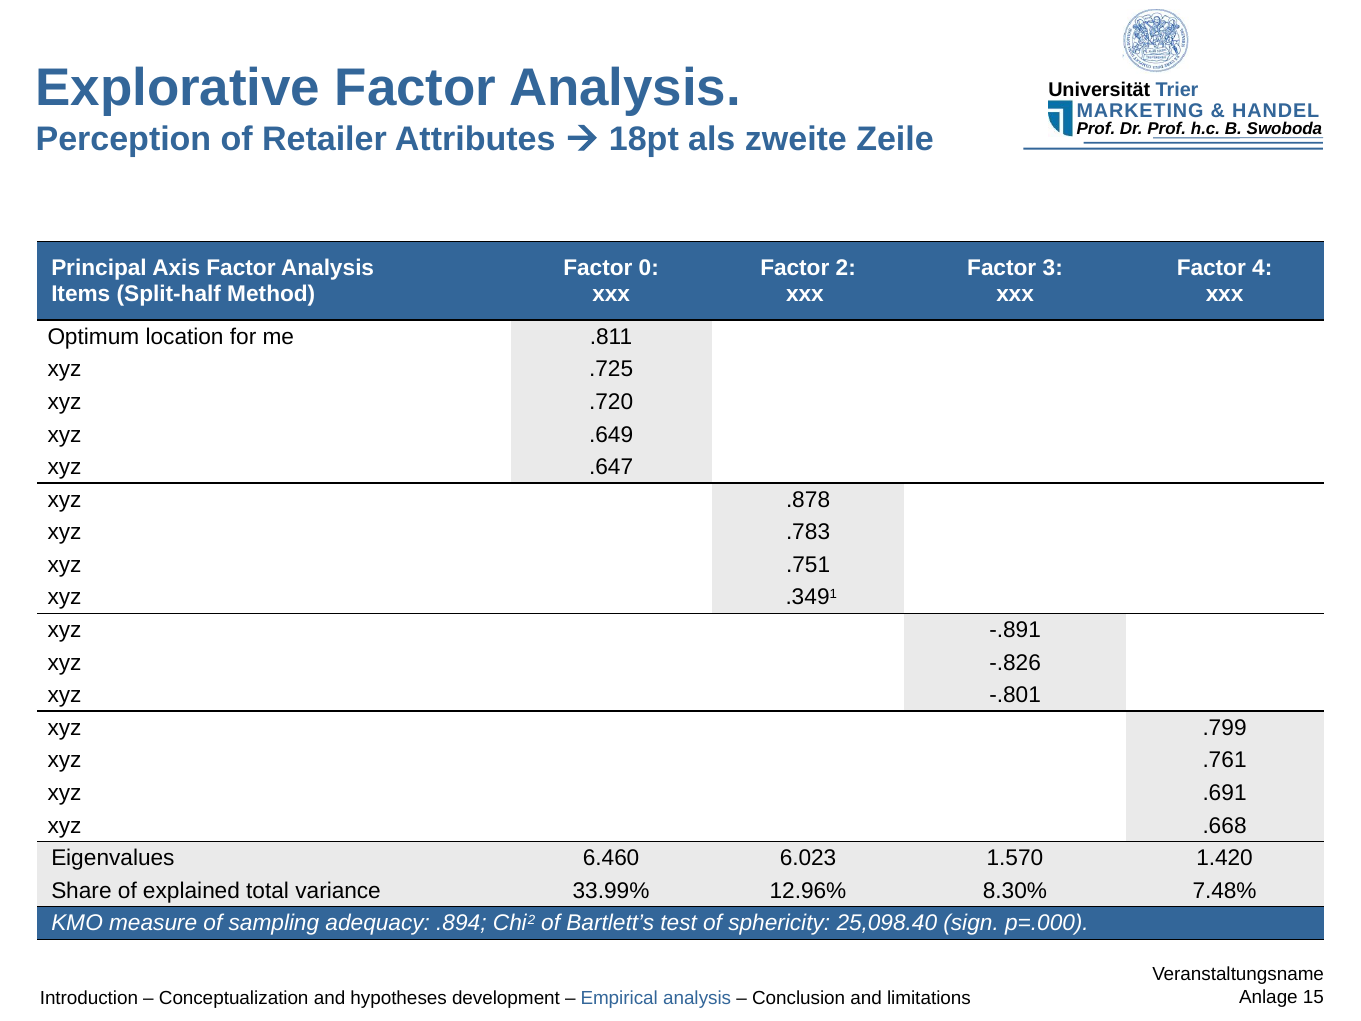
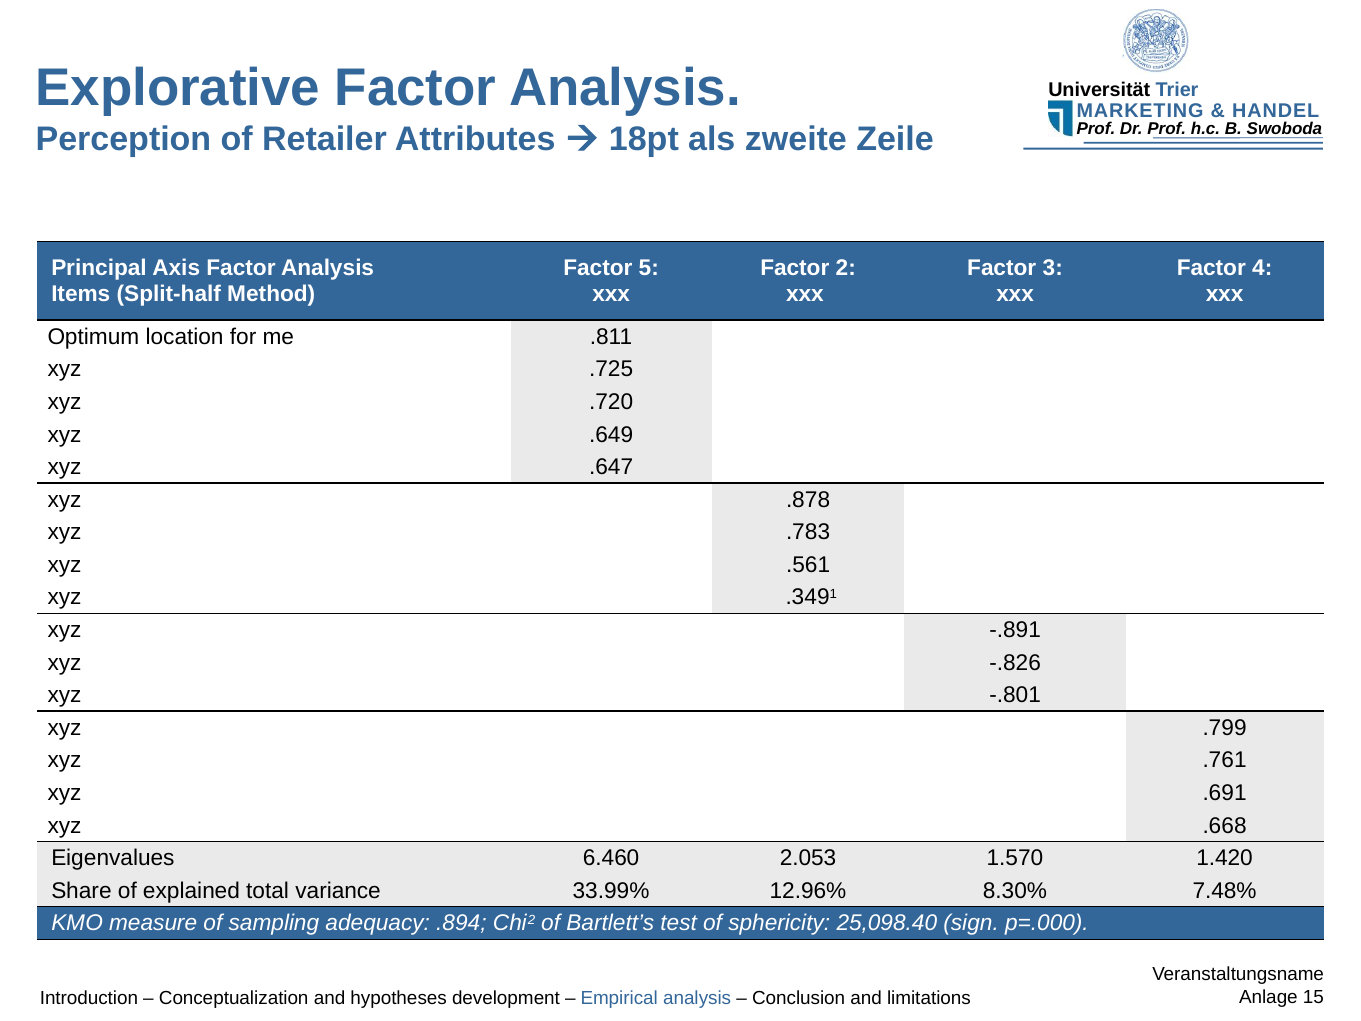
0: 0 -> 5
.751: .751 -> .561
6.023: 6.023 -> 2.053
